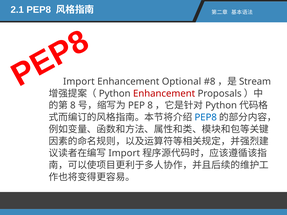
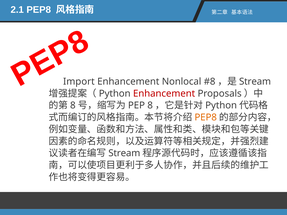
Optional: Optional -> Nonlocal
PEP8 at (206, 118) colour: blue -> orange
Import at (124, 153): Import -> Stream
